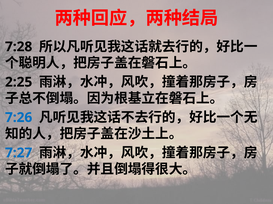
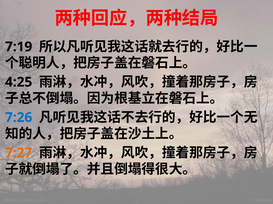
7:28: 7:28 -> 7:19
2:25: 2:25 -> 4:25
7:27 colour: blue -> orange
